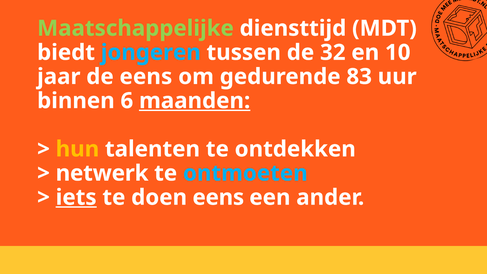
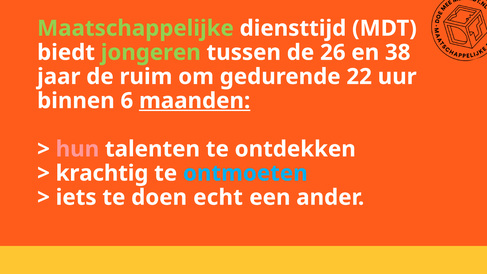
jongeren colour: light blue -> light green
32: 32 -> 26
10: 10 -> 38
de eens: eens -> ruim
83: 83 -> 22
hun colour: yellow -> pink
netwerk: netwerk -> krachtig
iets underline: present -> none
doen eens: eens -> echt
